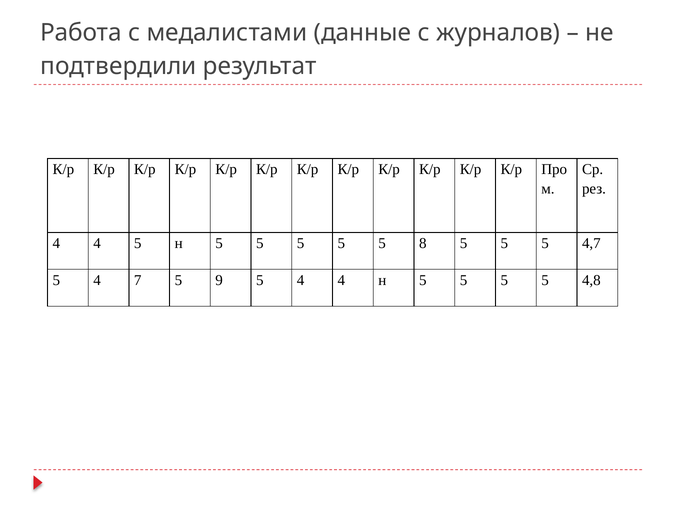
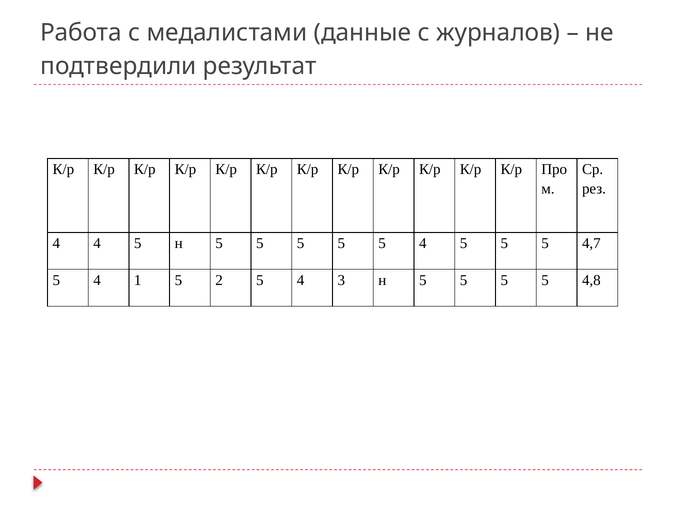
5 5 8: 8 -> 4
7: 7 -> 1
9: 9 -> 2
5 4 4: 4 -> 3
